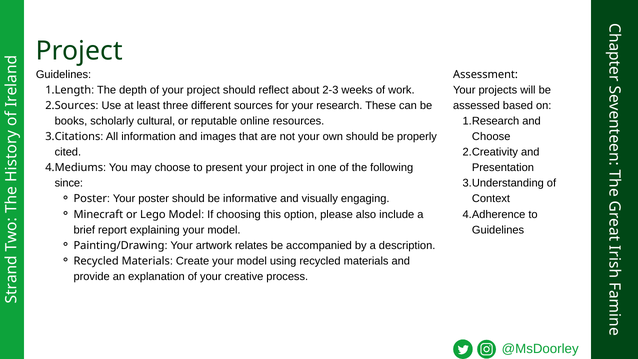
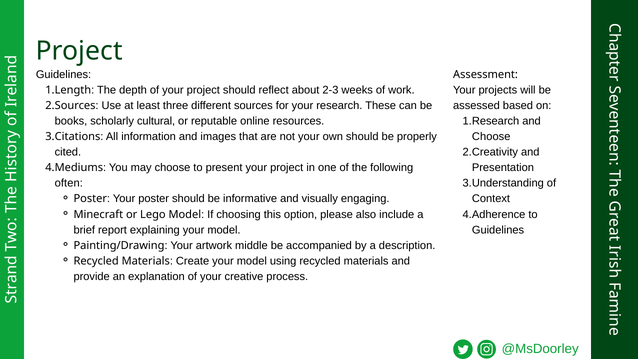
since: since -> often
relates: relates -> middle
